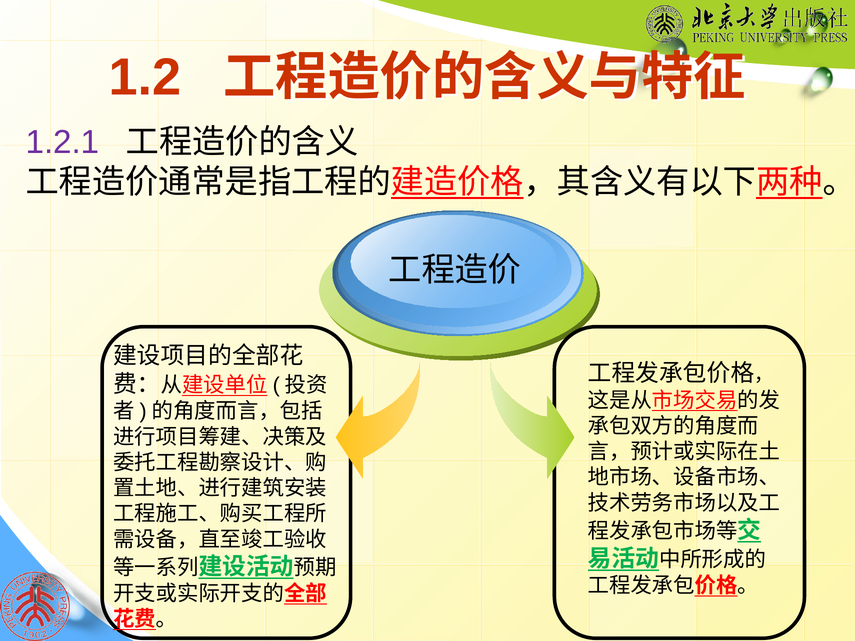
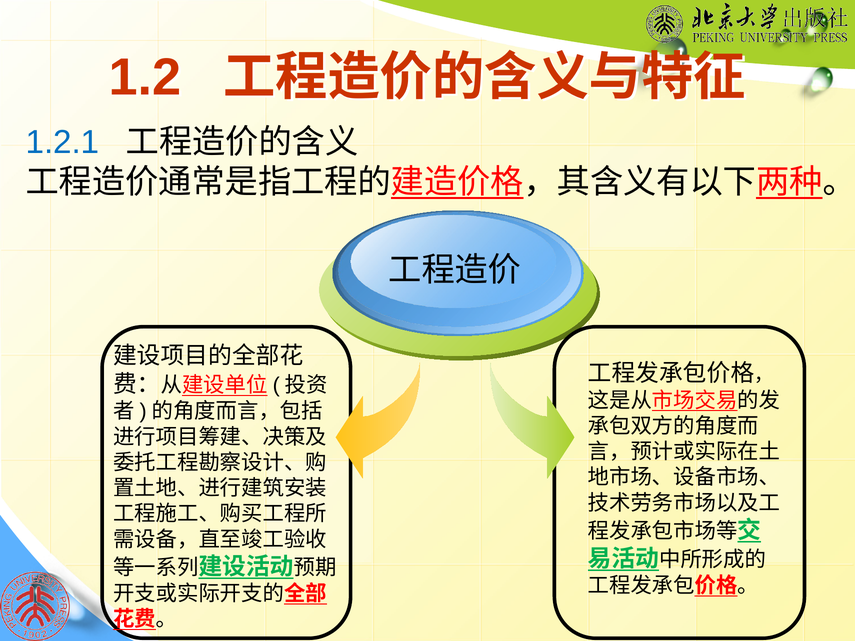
1.2.1 colour: purple -> blue
